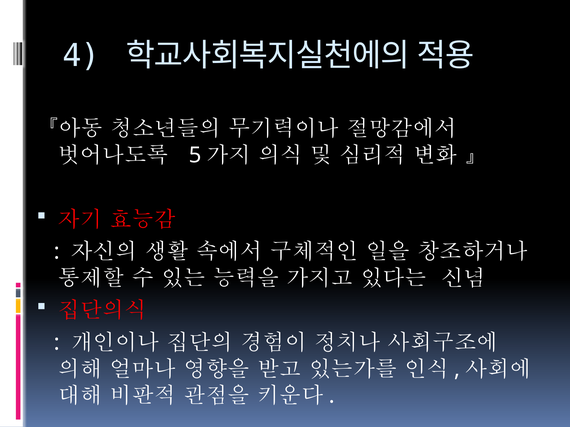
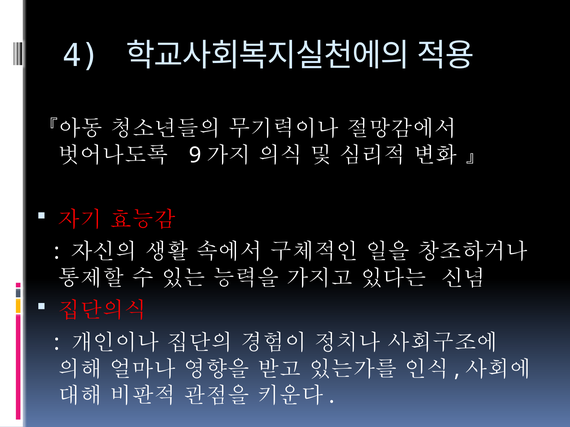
5: 5 -> 9
